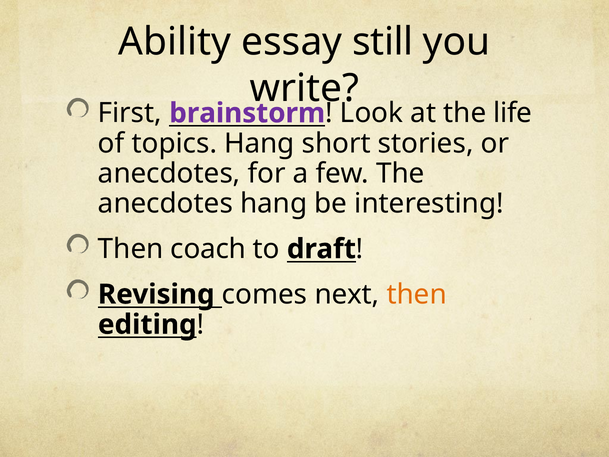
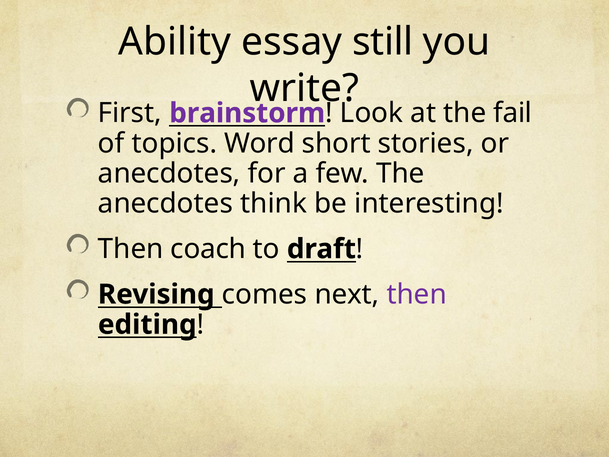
life: life -> fail
topics Hang: Hang -> Word
anecdotes hang: hang -> think
then at (417, 294) colour: orange -> purple
